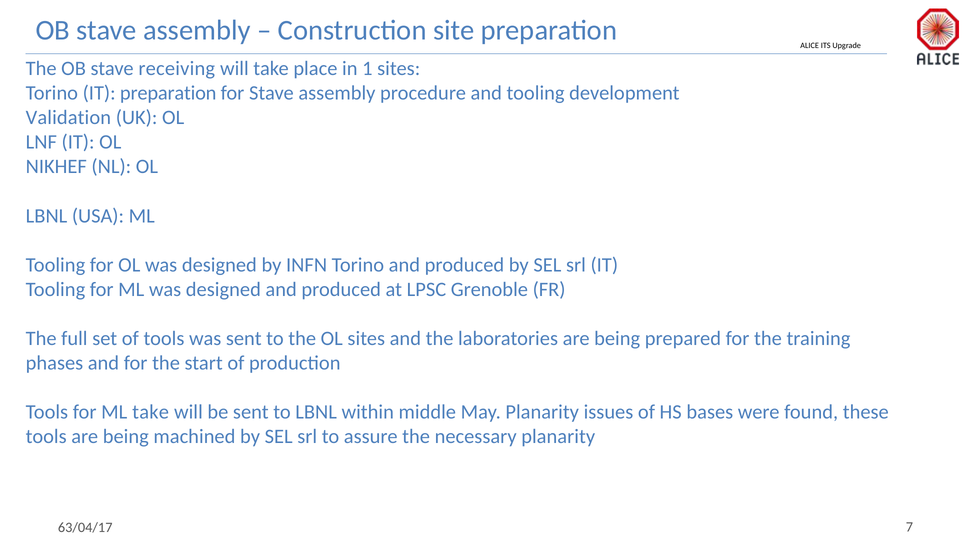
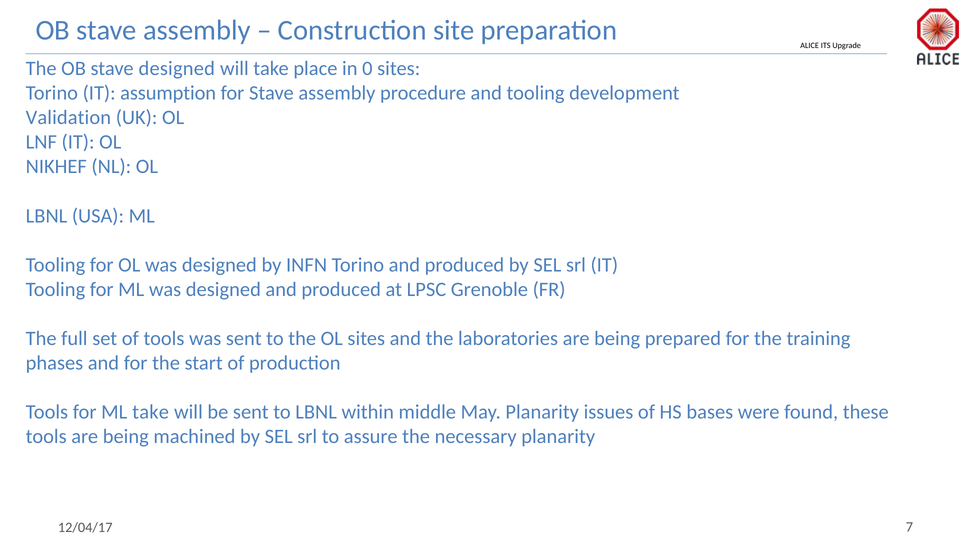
stave receiving: receiving -> designed
1: 1 -> 0
IT preparation: preparation -> assumption
63/04/17: 63/04/17 -> 12/04/17
